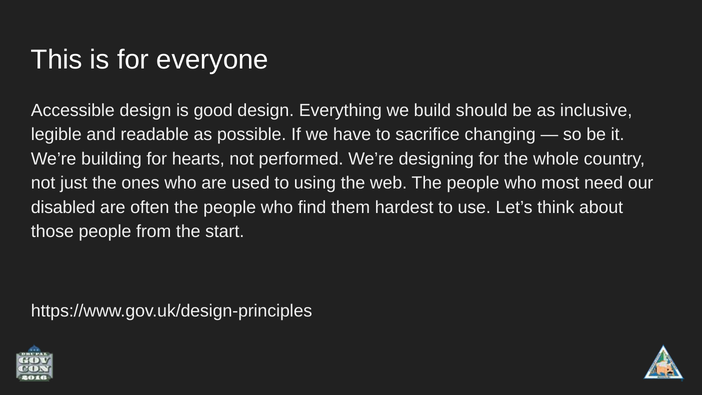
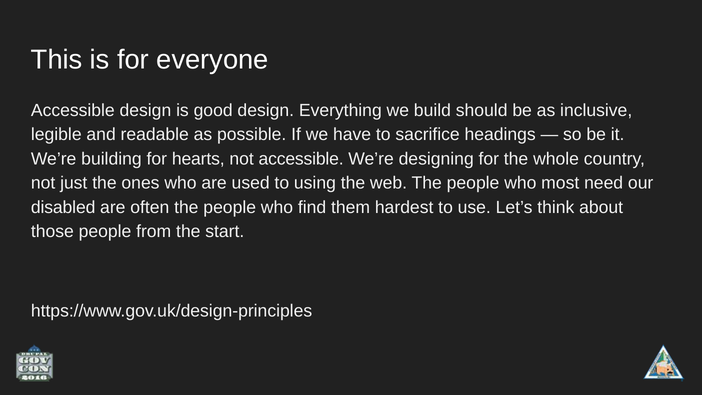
changing: changing -> headings
not performed: performed -> accessible
